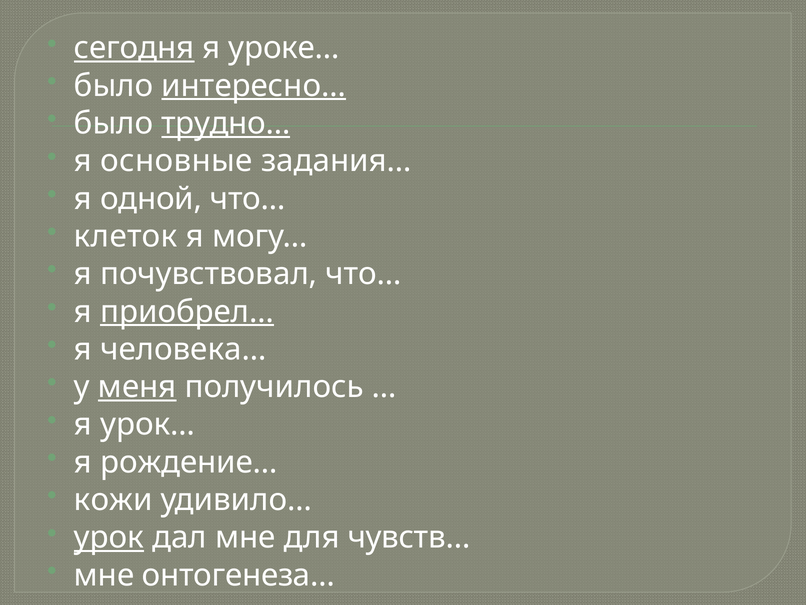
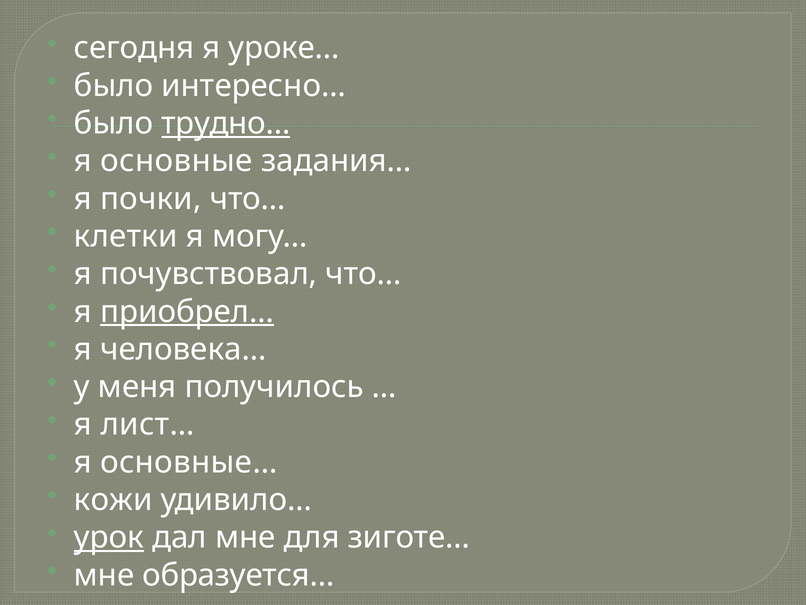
сегодня underline: present -> none
интересно… underline: present -> none
одной: одной -> почки
клеток: клеток -> клетки
меня underline: present -> none
урок…: урок… -> лист…
рождение…: рождение… -> основные…
чувств…: чувств… -> зиготе…
онтогенеза…: онтогенеза… -> образуется…
